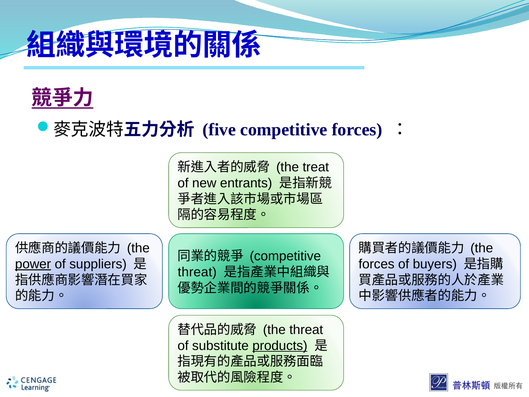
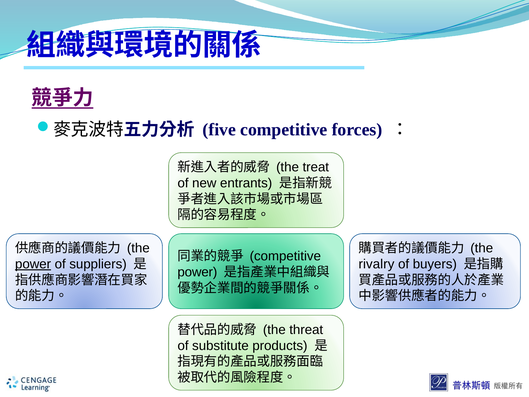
forces at (376, 264): forces -> rivalry
threat at (197, 272): threat -> power
products underline: present -> none
